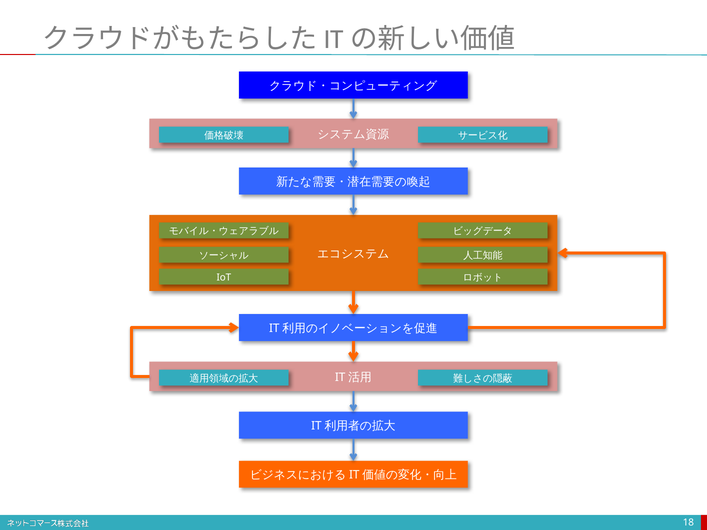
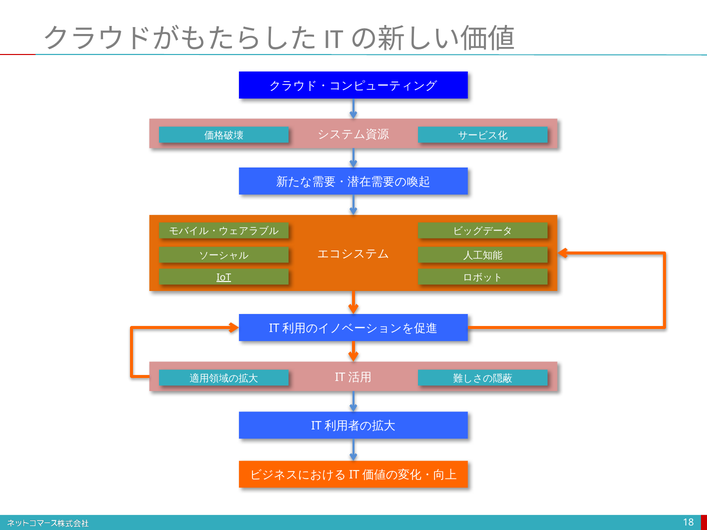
IoT underline: none -> present
